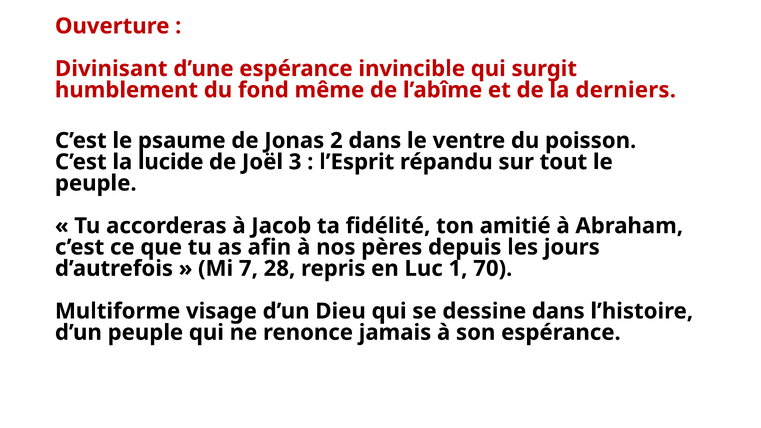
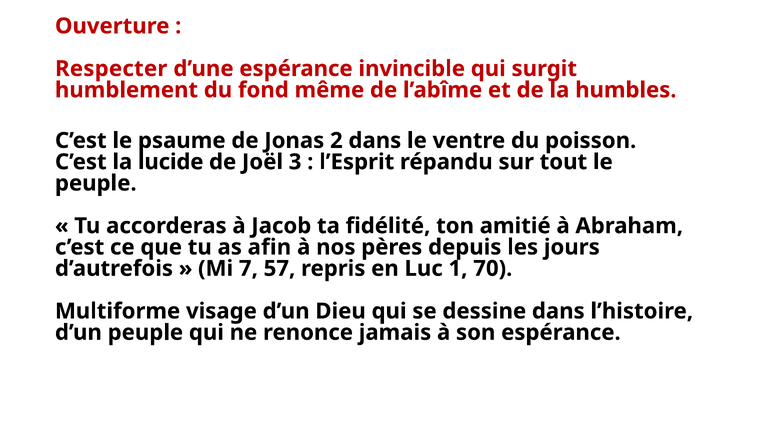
Divinisant: Divinisant -> Respecter
derniers: derniers -> humbles
28: 28 -> 57
